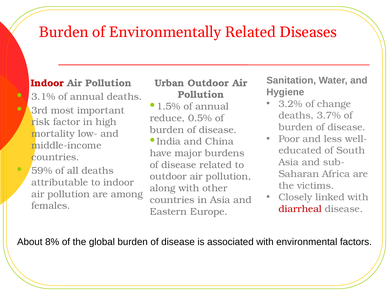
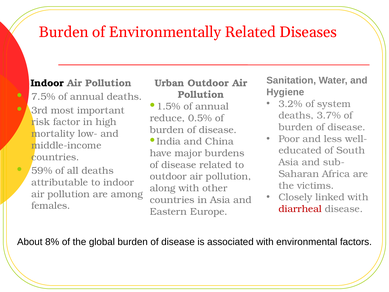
Indoor at (47, 83) colour: red -> black
3.1%: 3.1% -> 7.5%
change: change -> system
